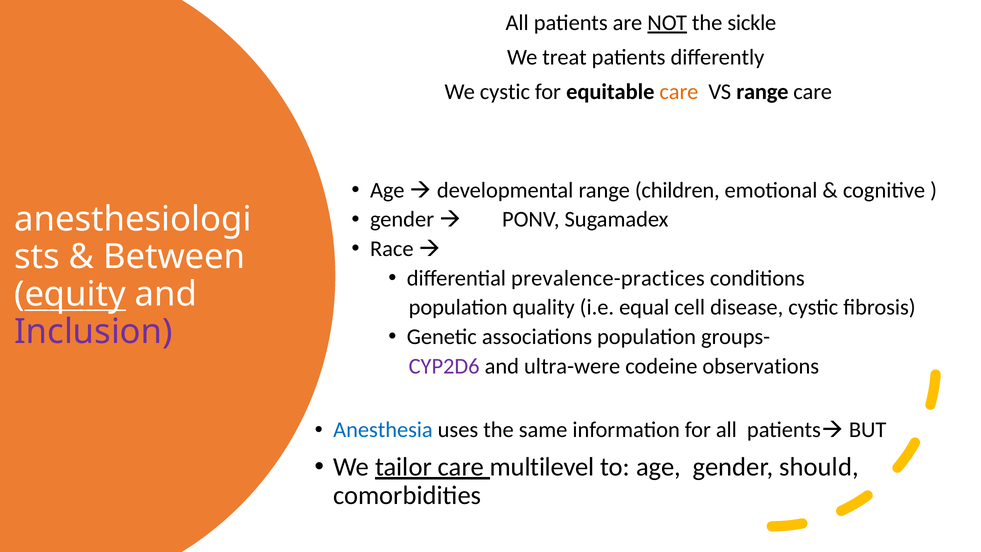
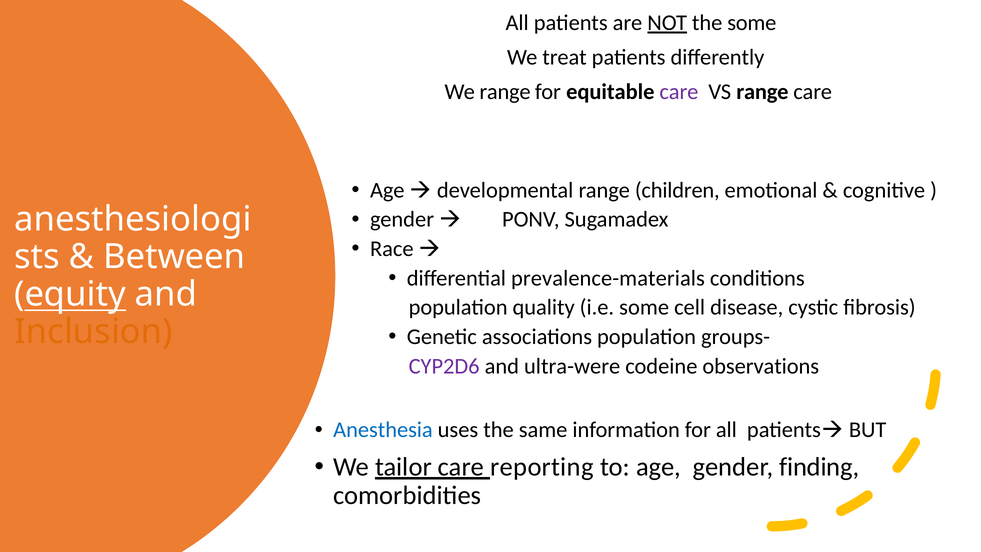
the sickle: sickle -> some
We cystic: cystic -> range
care at (679, 92) colour: orange -> purple
prevalence-practices: prevalence-practices -> prevalence-materials
i.e equal: equal -> some
Inclusion colour: purple -> orange
multilevel: multilevel -> reporting
should: should -> finding
